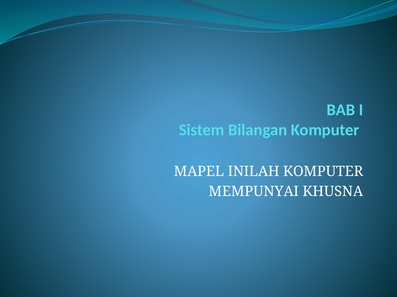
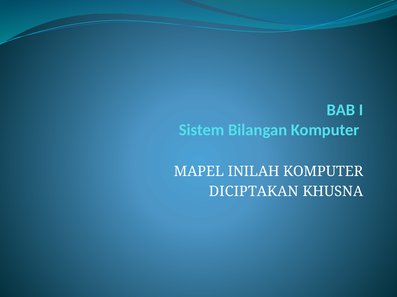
MEMPUNYAI: MEMPUNYAI -> DICIPTAKAN
